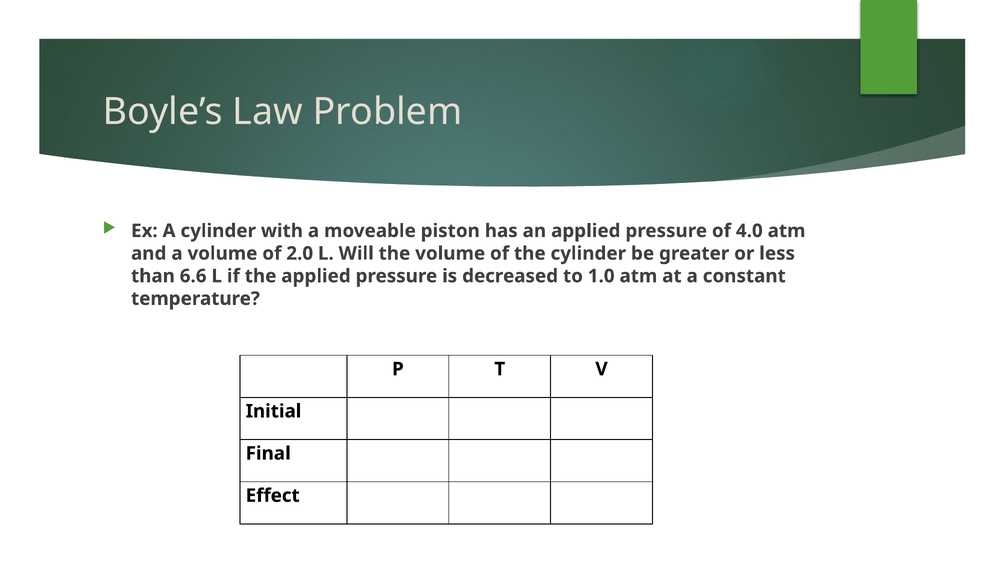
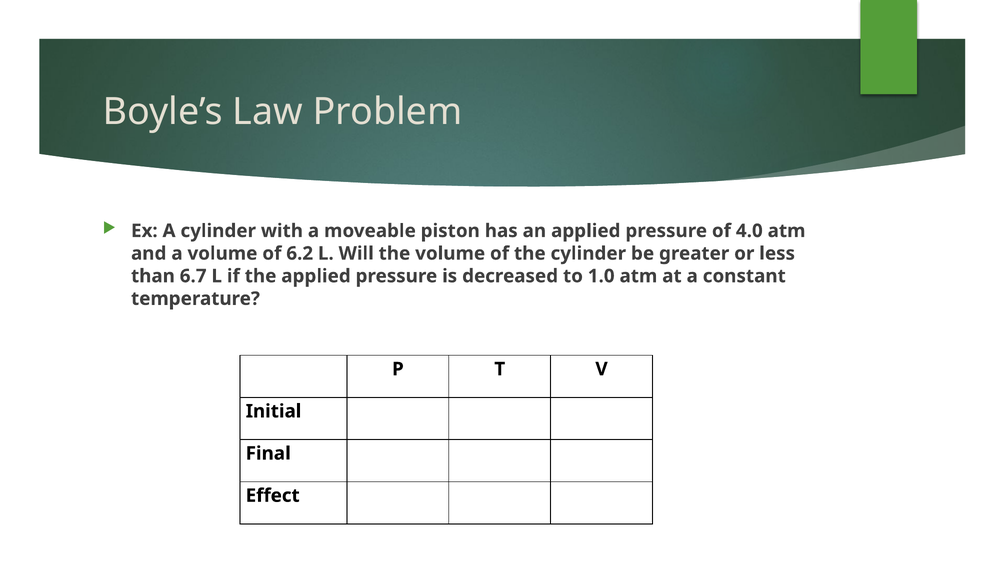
2.0: 2.0 -> 6.2
6.6: 6.6 -> 6.7
